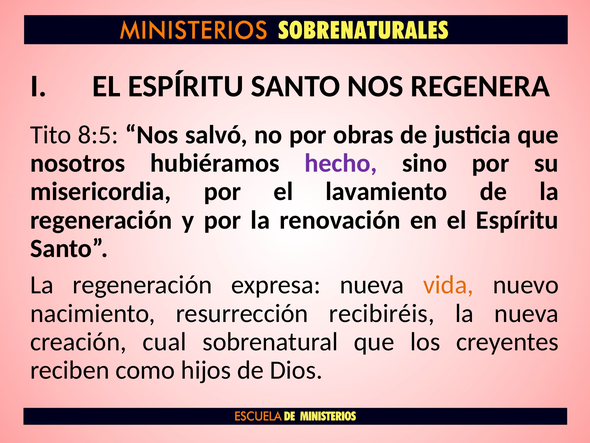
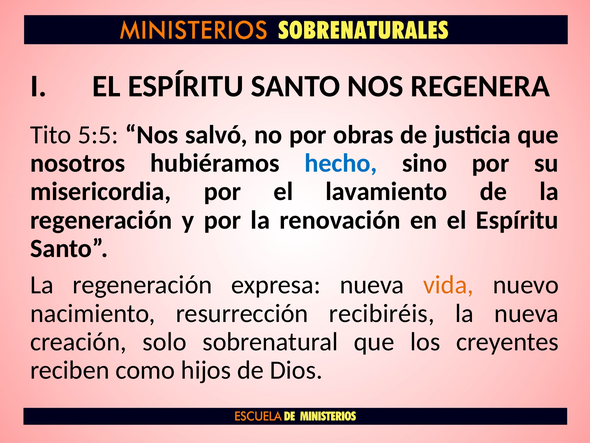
8:5: 8:5 -> 5:5
hecho colour: purple -> blue
cual: cual -> solo
